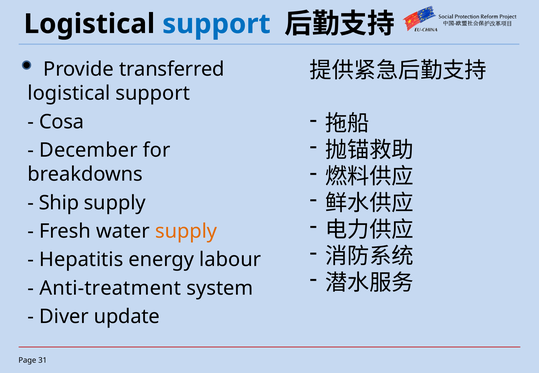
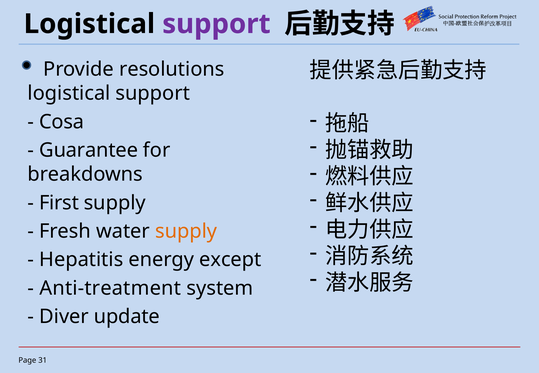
support at (216, 24) colour: blue -> purple
transferred: transferred -> resolutions
December: December -> Guarantee
Ship: Ship -> First
labour: labour -> except
